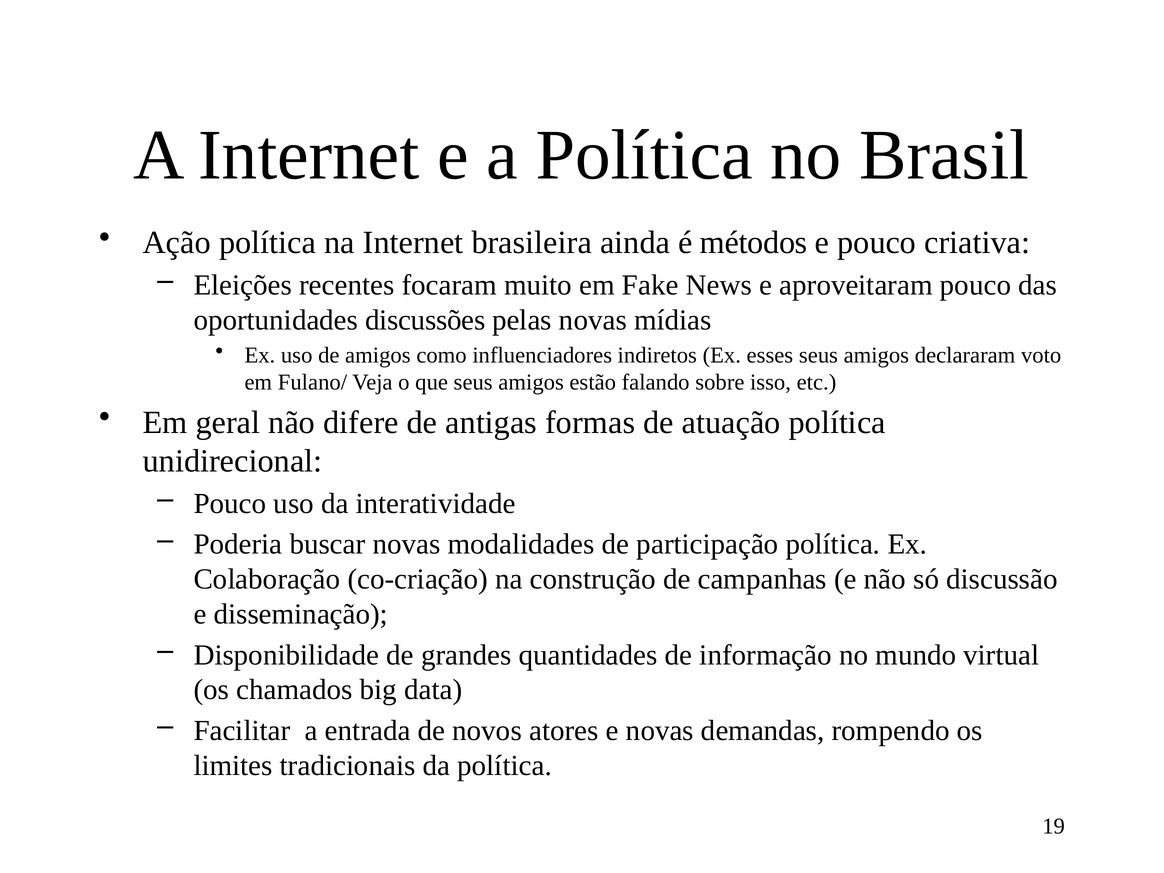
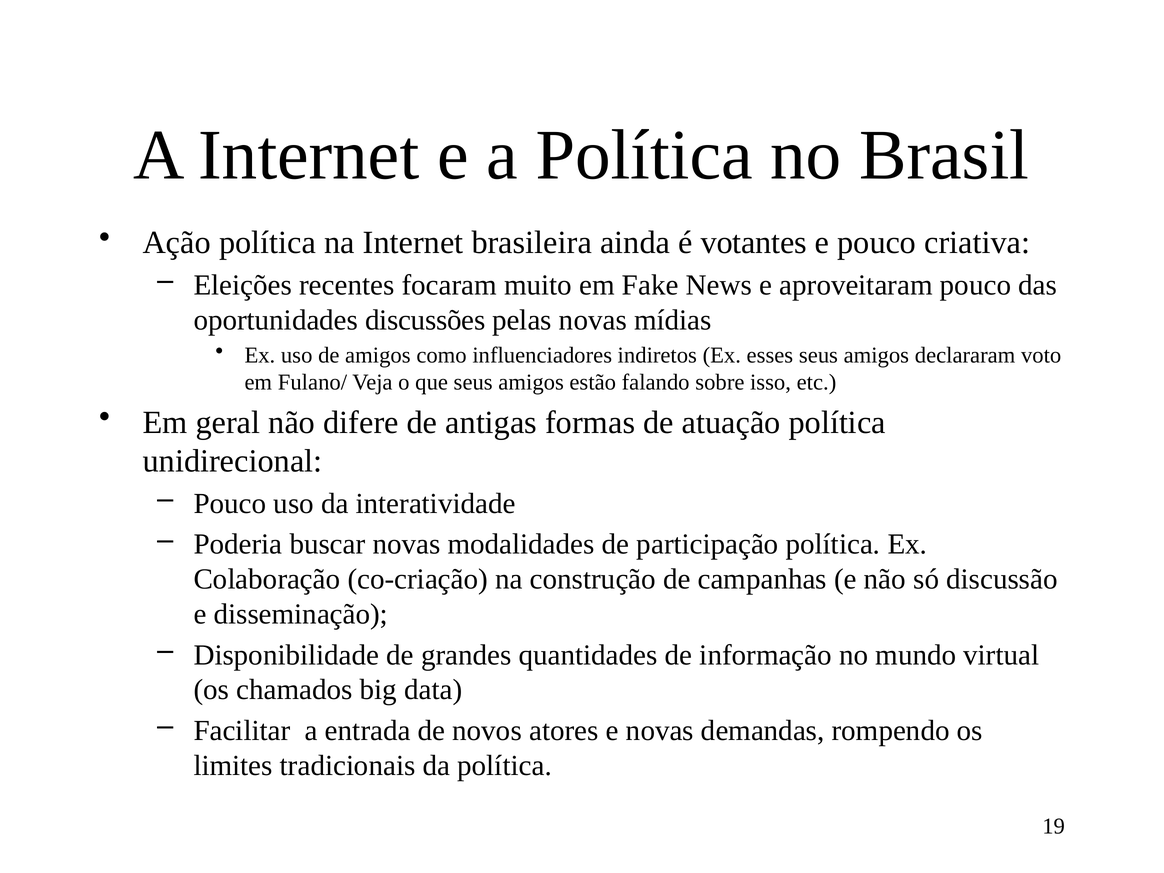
métodos: métodos -> votantes
